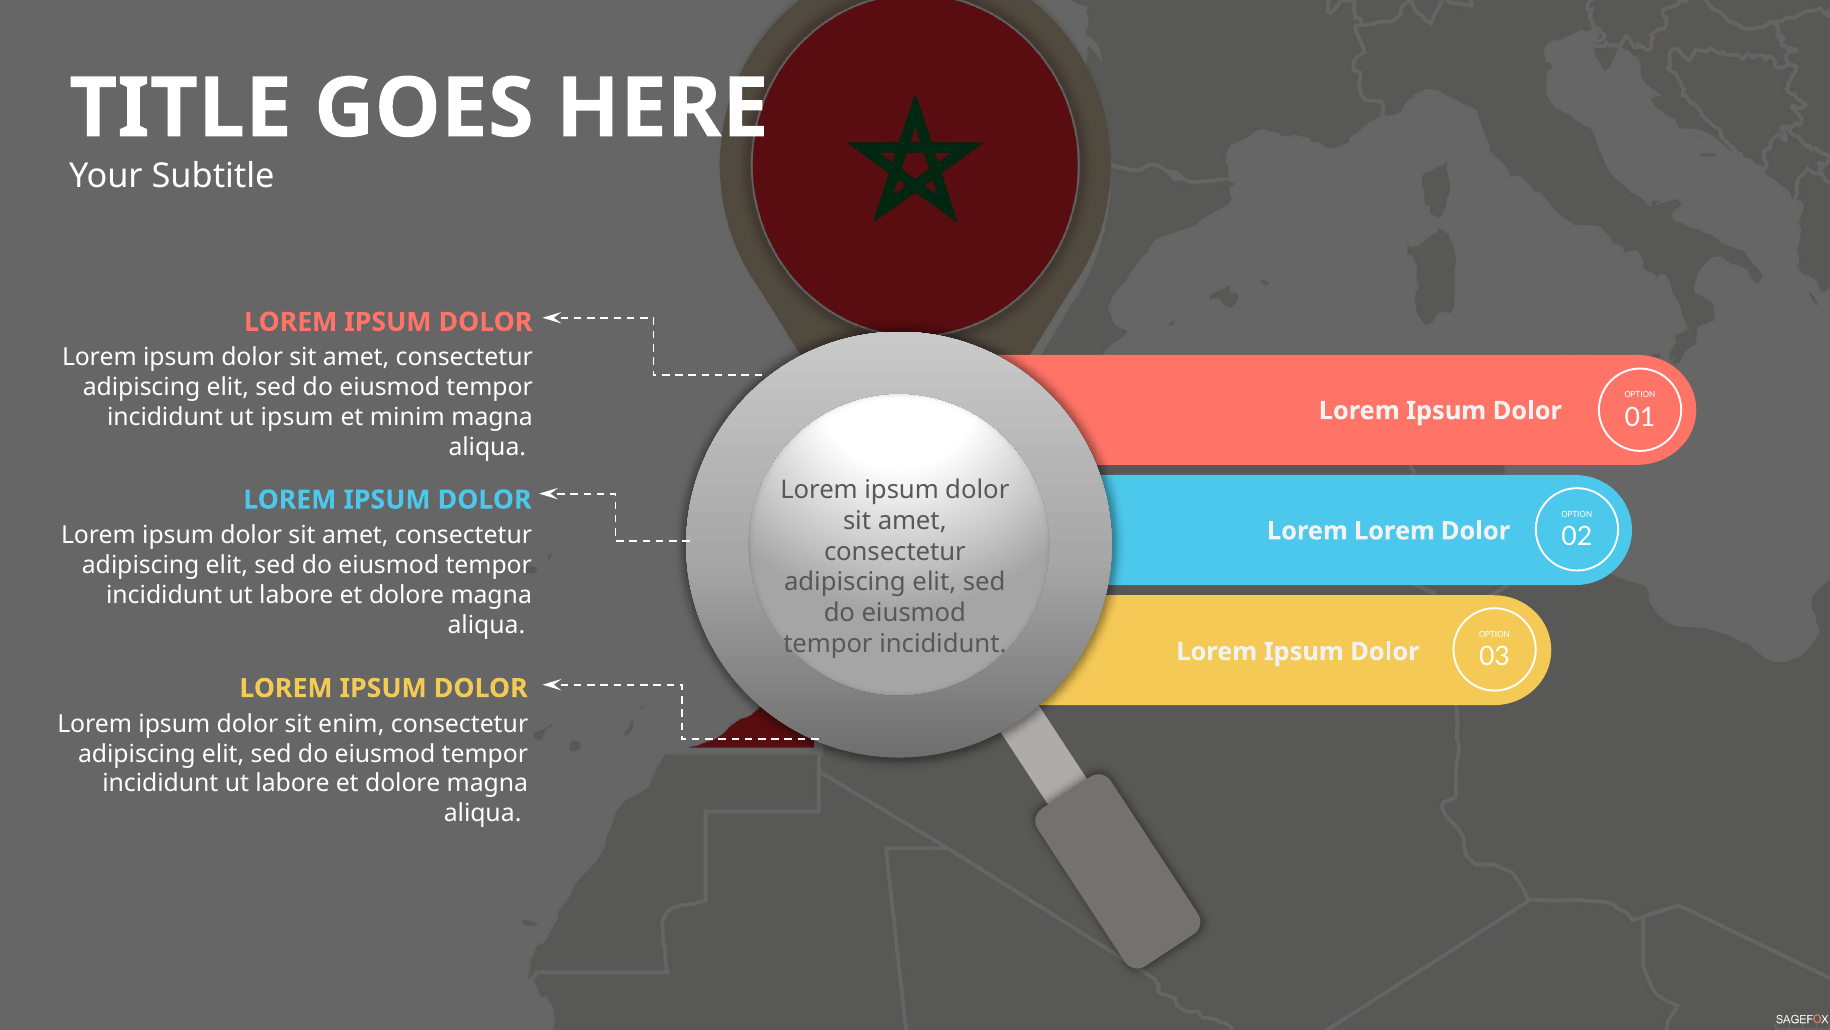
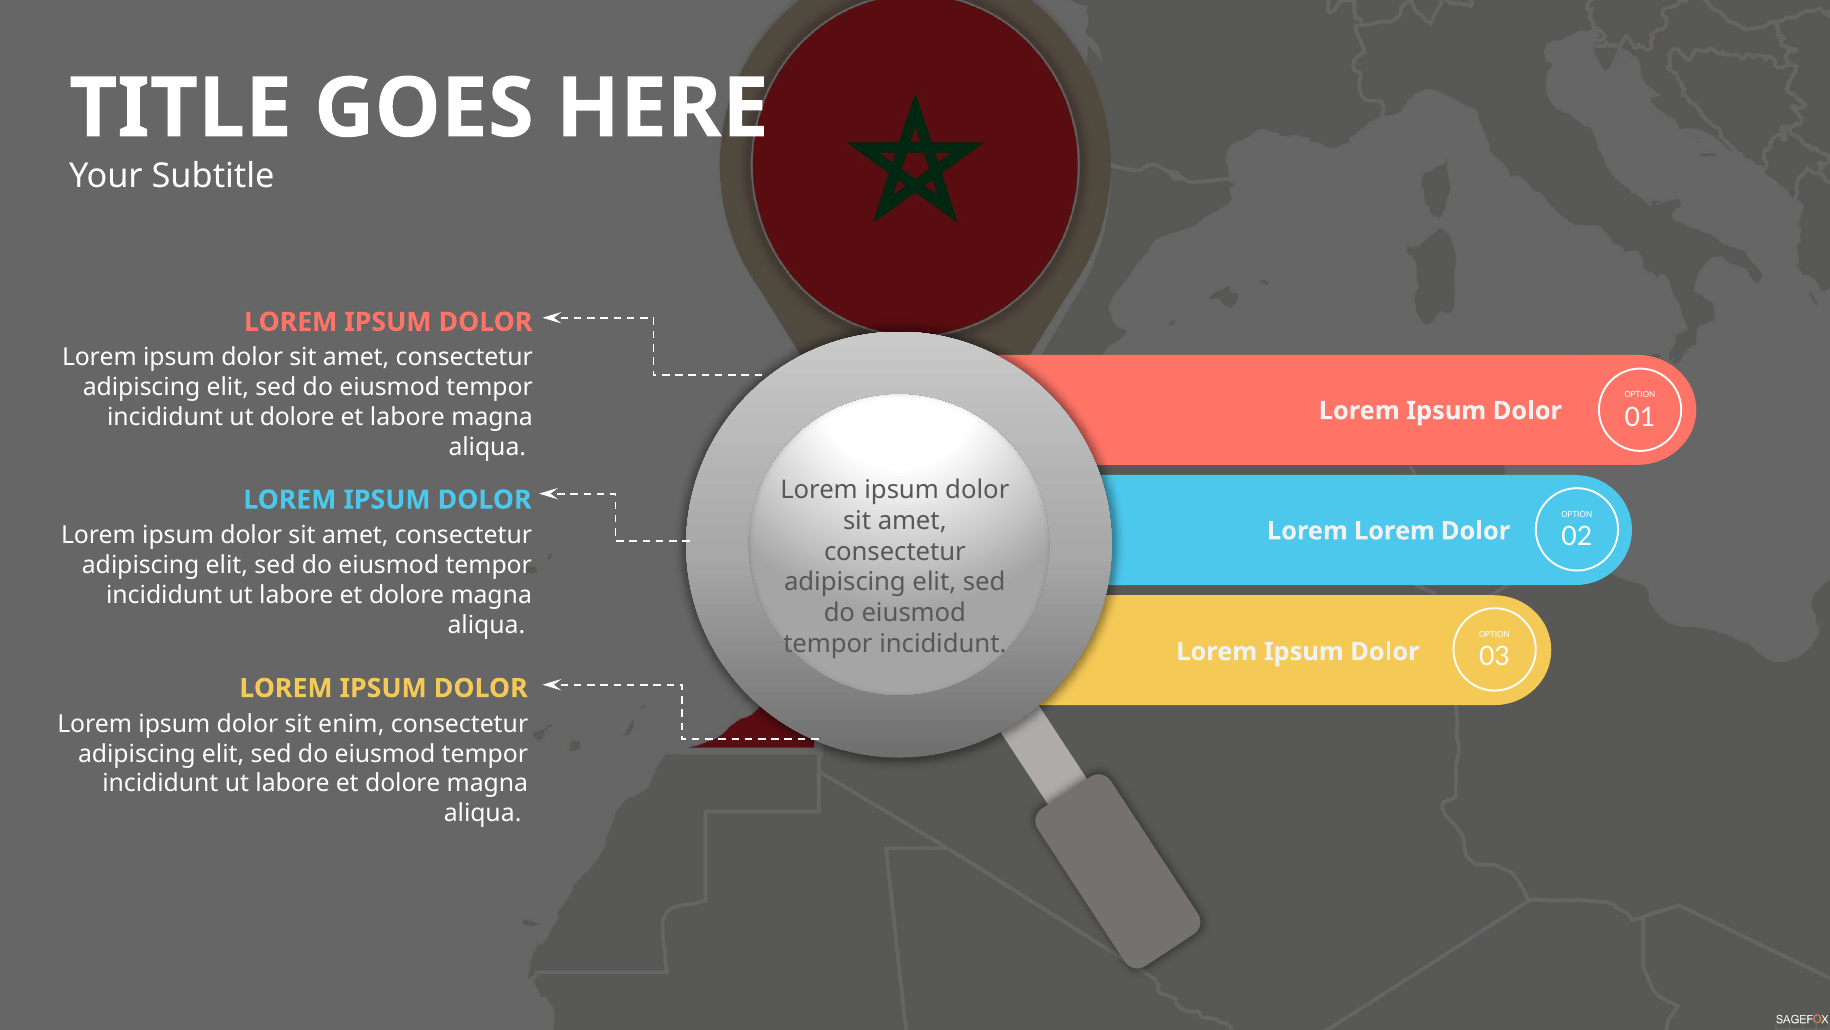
ut ipsum: ipsum -> dolore
et minim: minim -> labore
